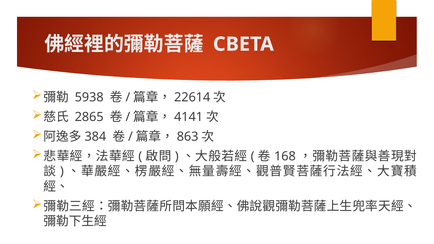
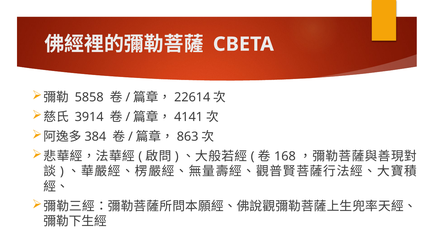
5938: 5938 -> 5858
2865: 2865 -> 3914
